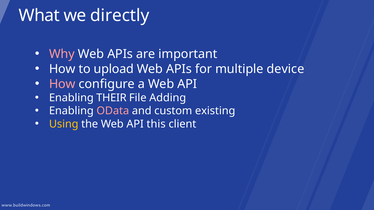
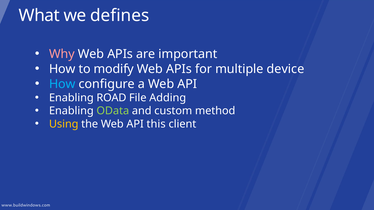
directly: directly -> defines
upload: upload -> modify
How at (62, 84) colour: pink -> light blue
THEIR: THEIR -> ROAD
OData colour: pink -> light green
existing: existing -> method
